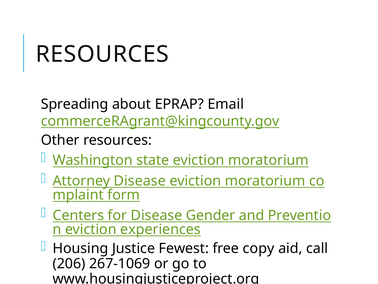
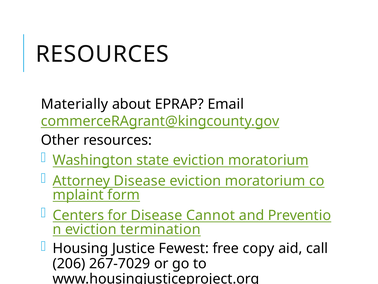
Spreading: Spreading -> Materially
Gender: Gender -> Cannot
experiences: experiences -> termination
267-1069: 267-1069 -> 267-7029
